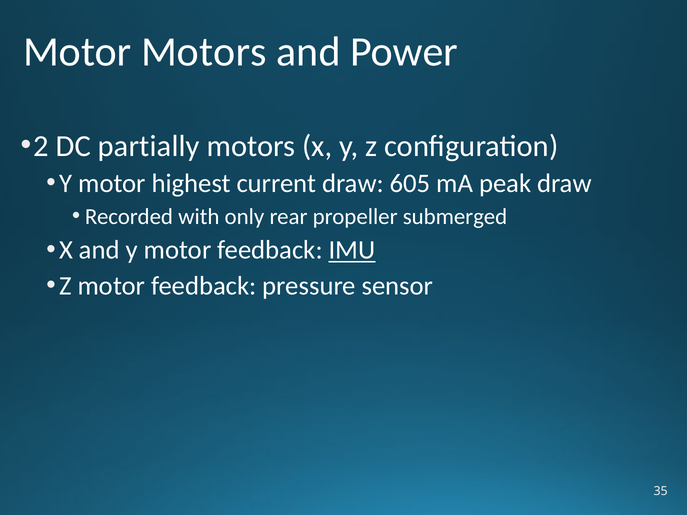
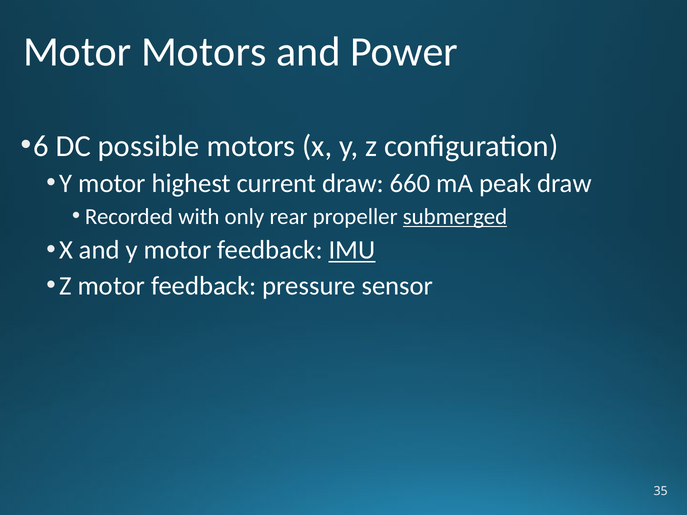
2: 2 -> 6
partially: partially -> possible
605: 605 -> 660
submerged underline: none -> present
